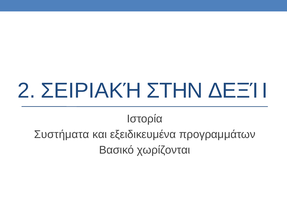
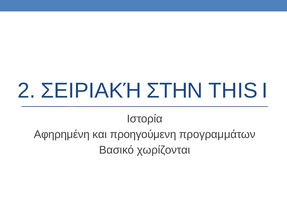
ΔΕΞΊ: ΔΕΞΊ -> THIS
Συστήματα: Συστήματα -> Αφηρημένη
εξειδικευμένα: εξειδικευμένα -> προηγούμενη
